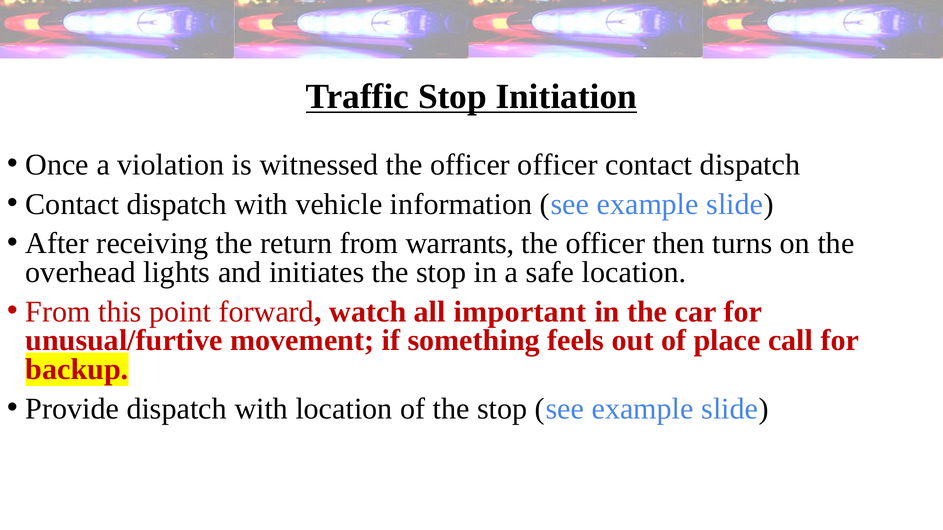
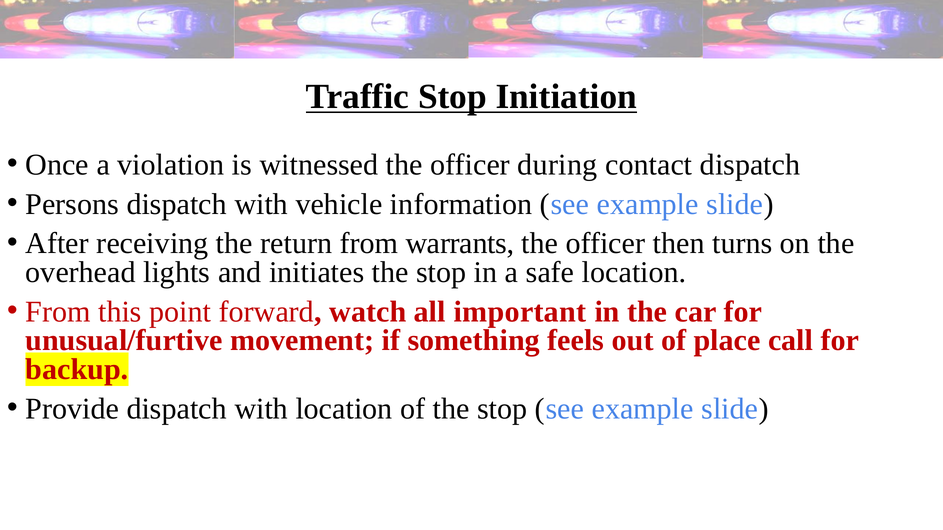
officer officer: officer -> during
Contact at (72, 204): Contact -> Persons
